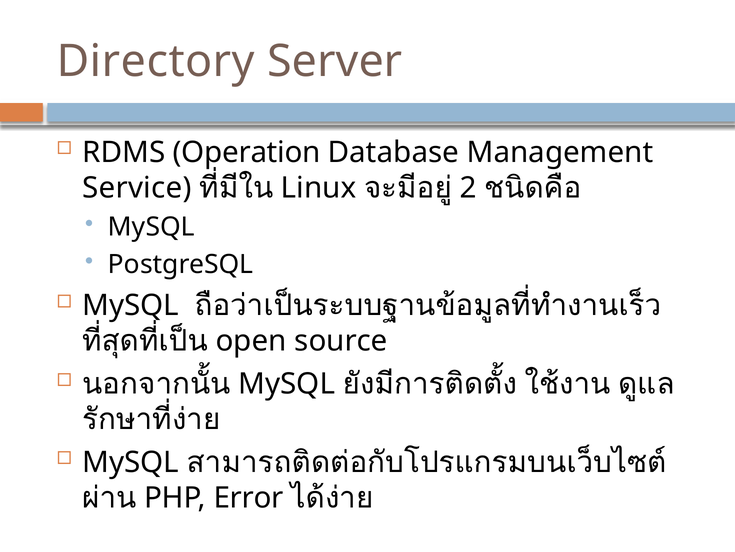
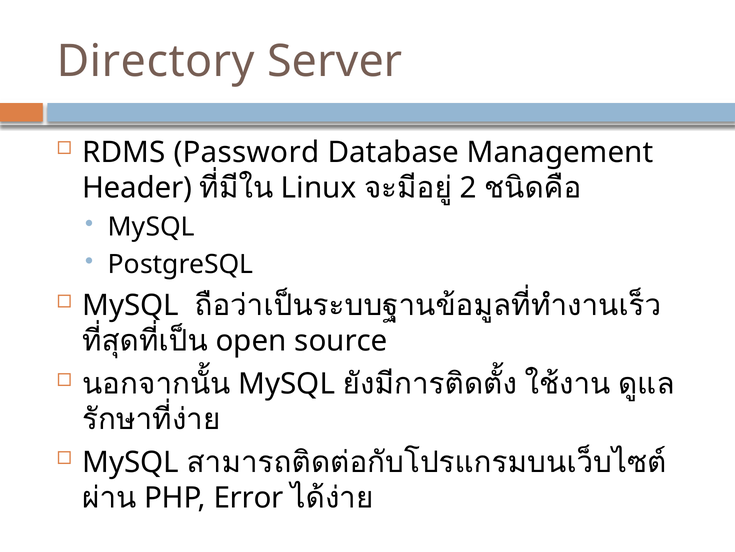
Operation: Operation -> Password
Service: Service -> Header
